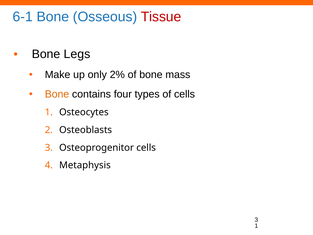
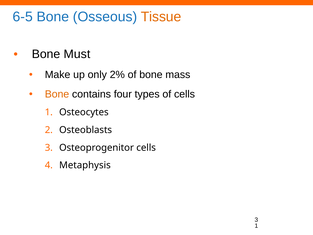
6-1: 6-1 -> 6-5
Tissue colour: red -> orange
Legs: Legs -> Must
